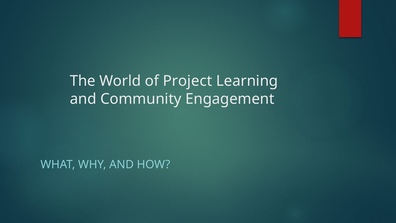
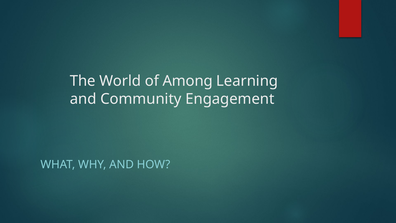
Project: Project -> Among
